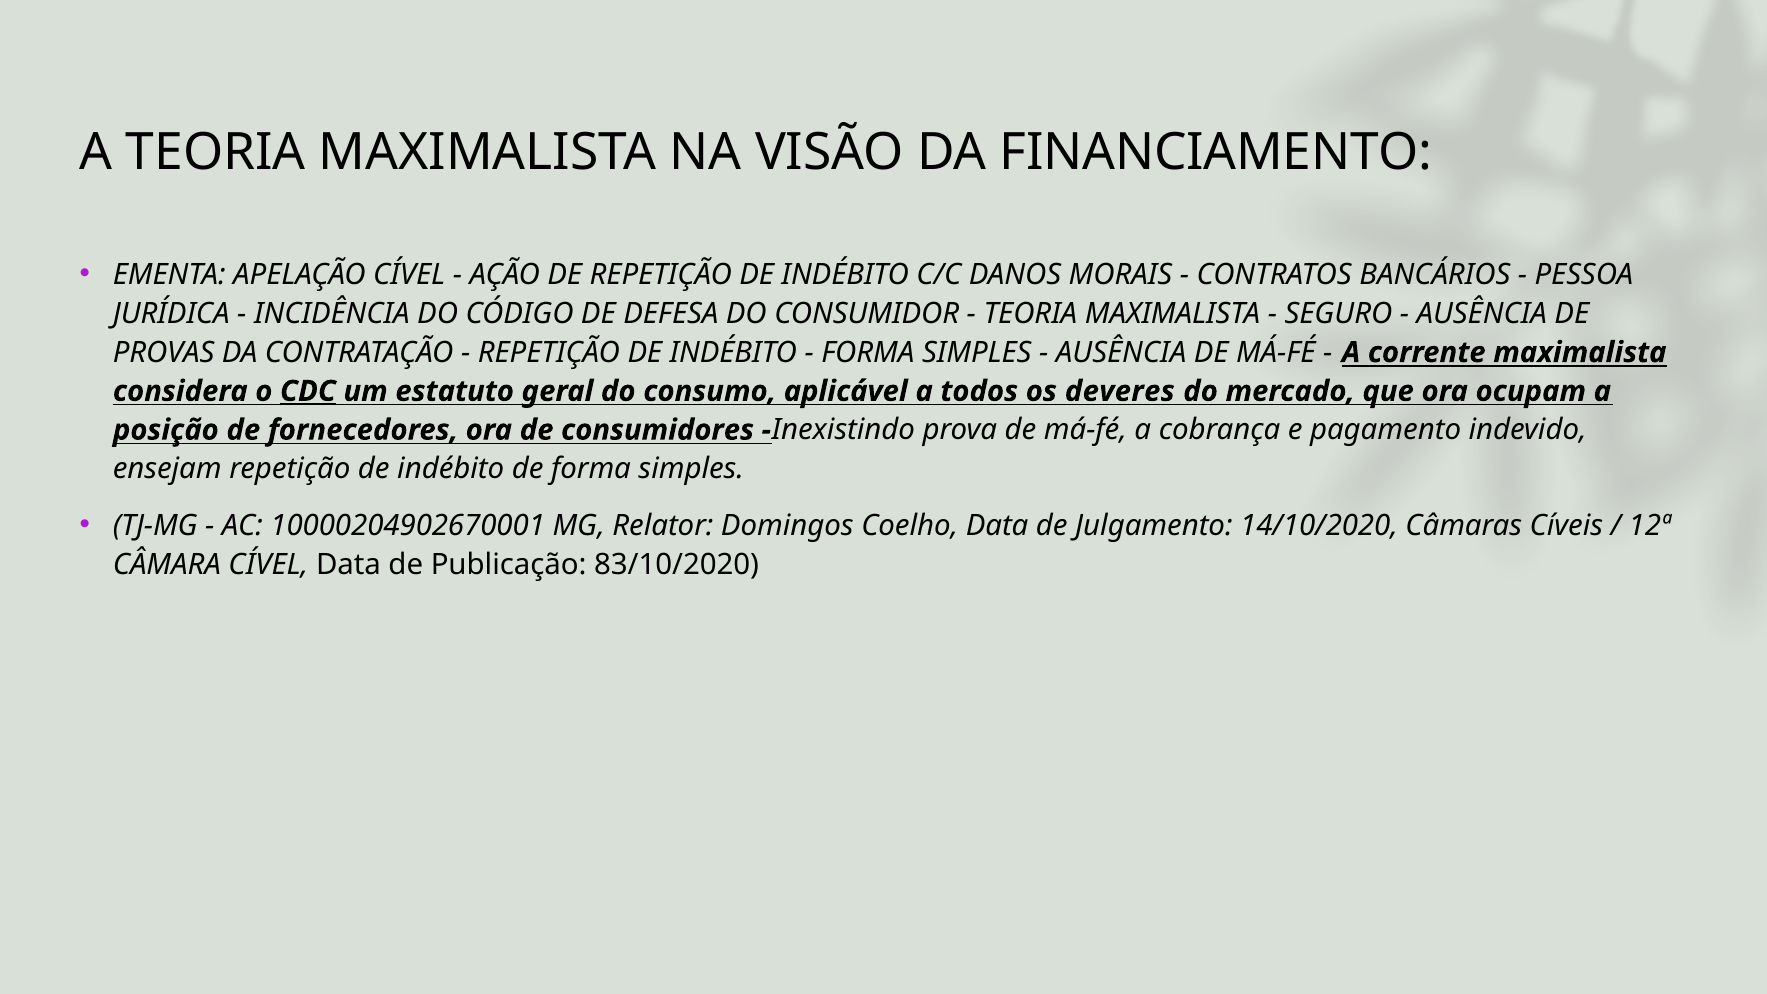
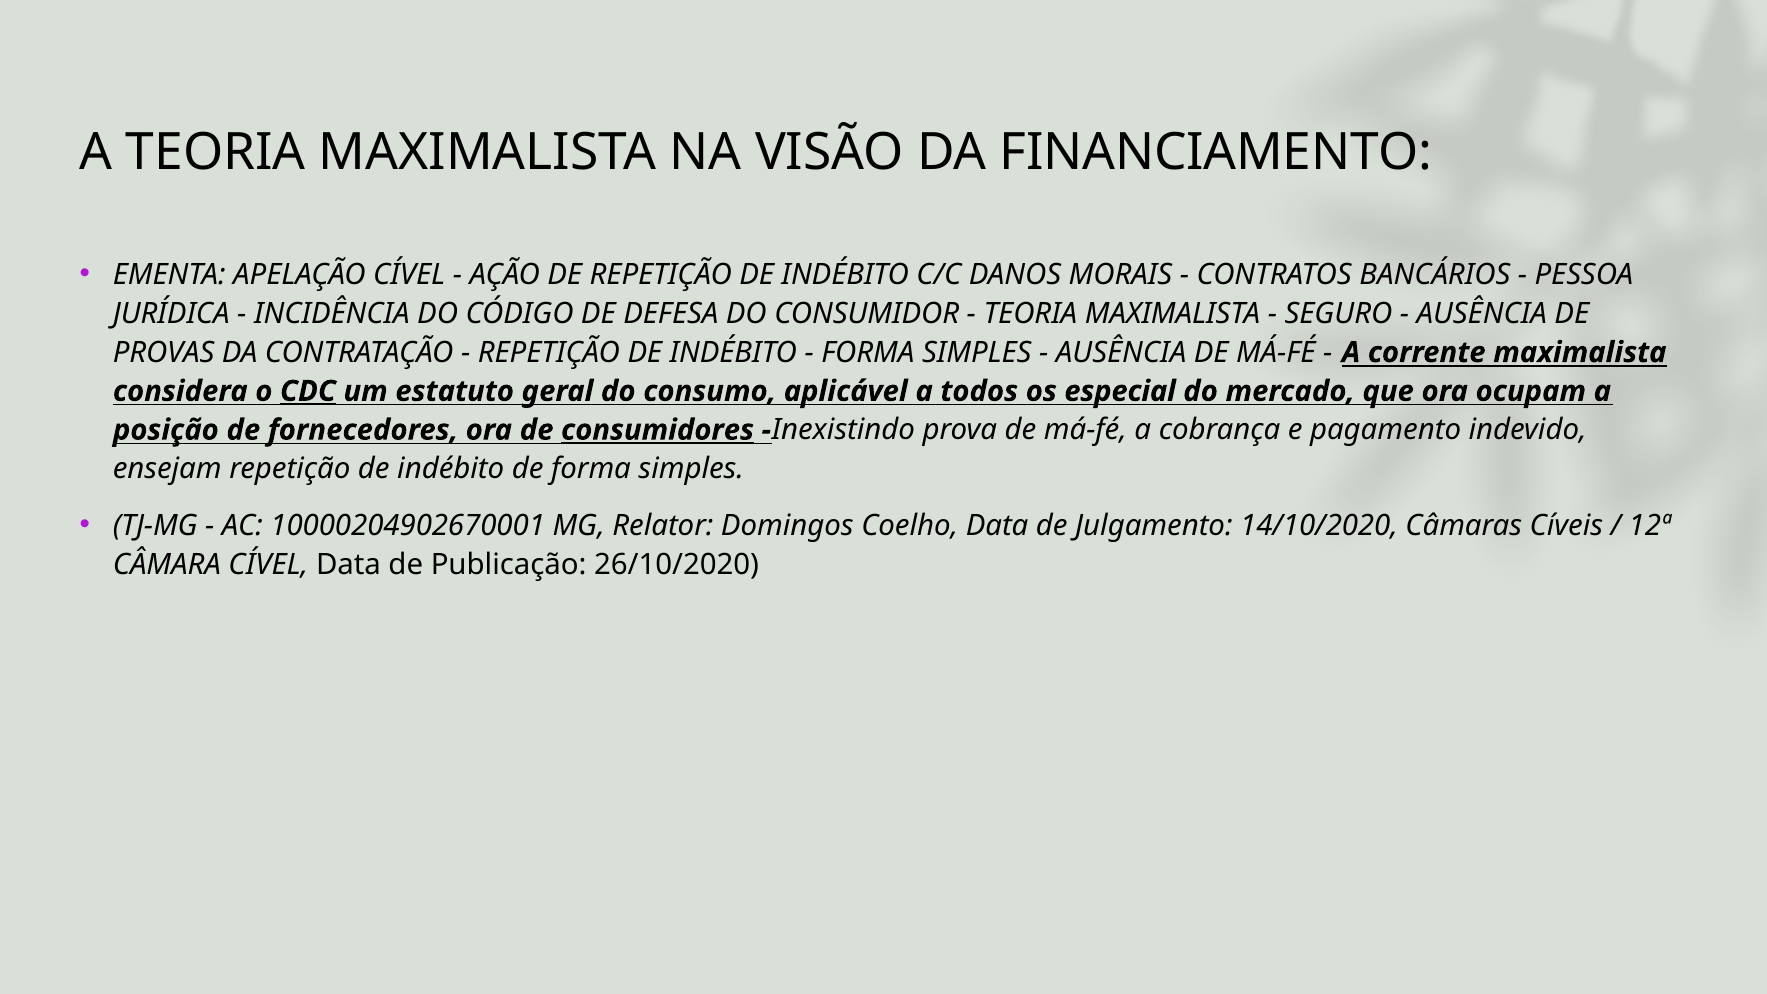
deveres: deveres -> especial
consumidores underline: none -> present
83/10/2020: 83/10/2020 -> 26/10/2020
